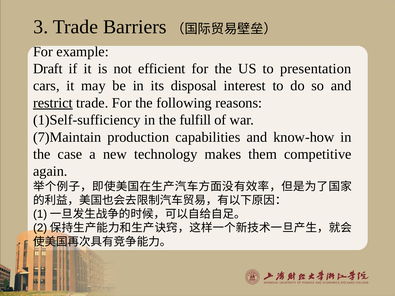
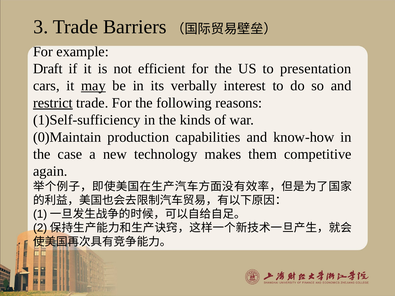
may underline: none -> present
disposal: disposal -> verbally
fulfill: fulfill -> kinds
7)Maintain: 7)Maintain -> 0)Maintain
